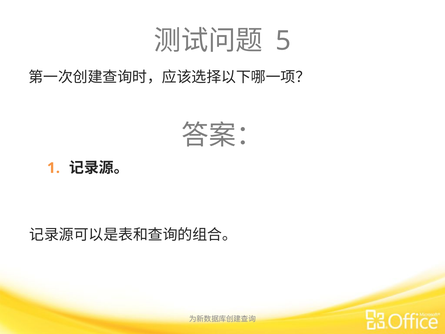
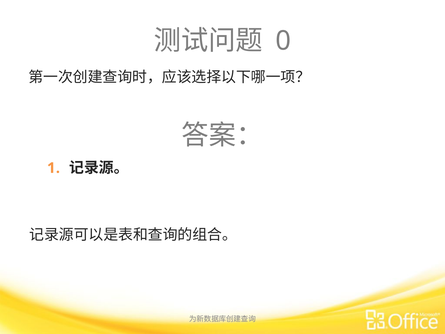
5: 5 -> 0
